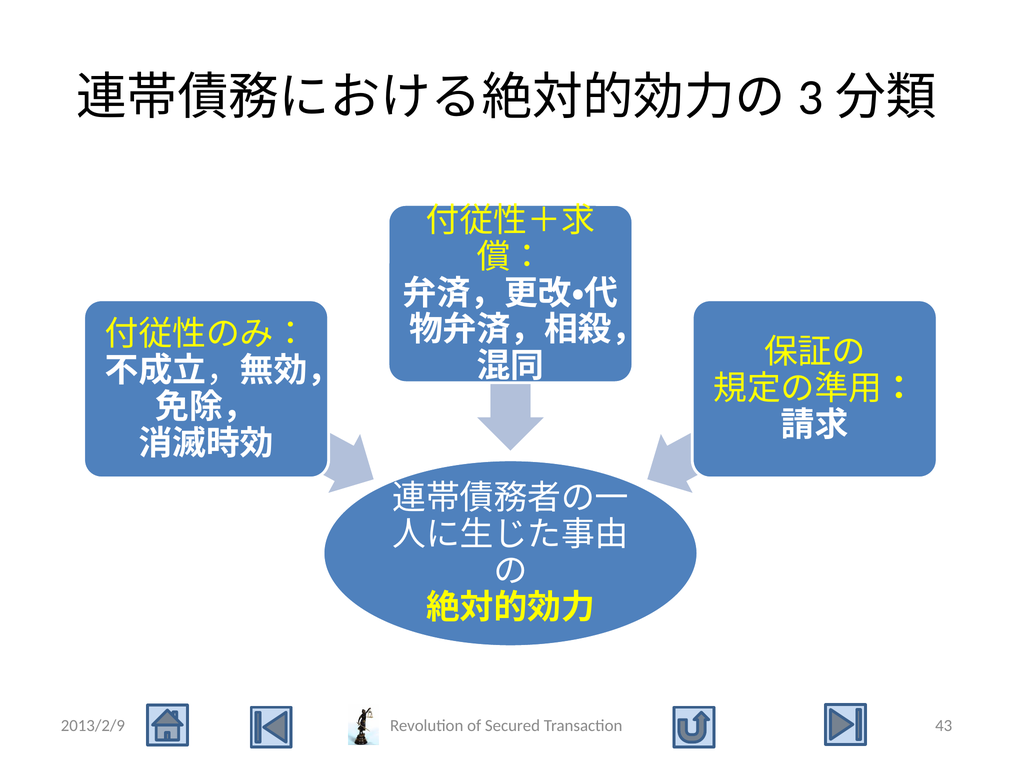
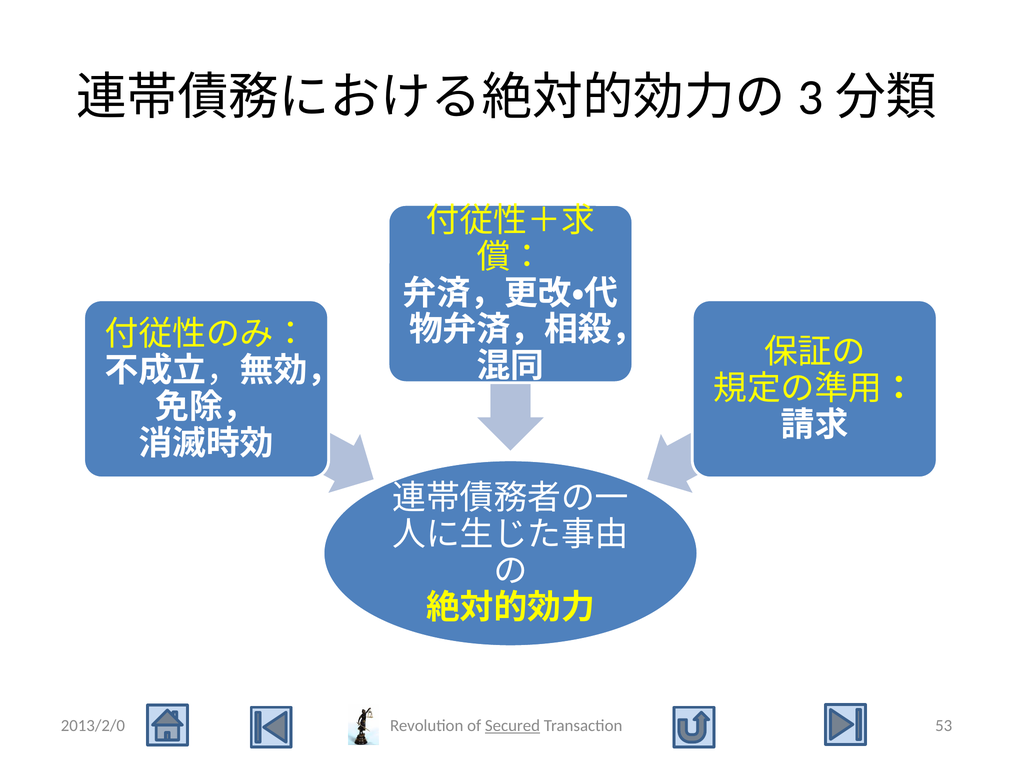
2013/2/9: 2013/2/9 -> 2013/2/0
Secured underline: none -> present
43: 43 -> 53
